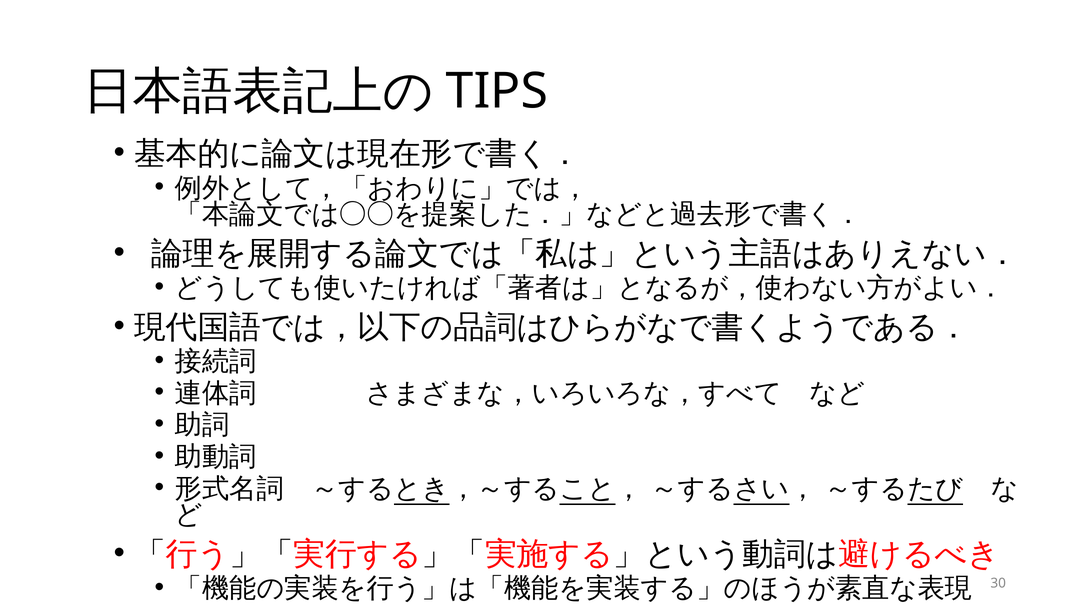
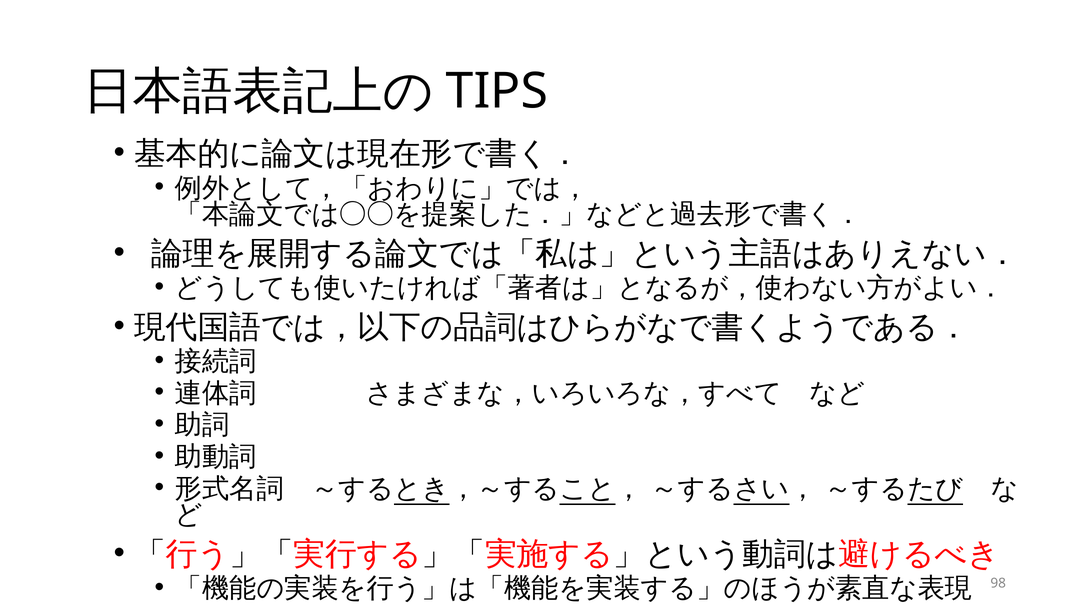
30: 30 -> 98
